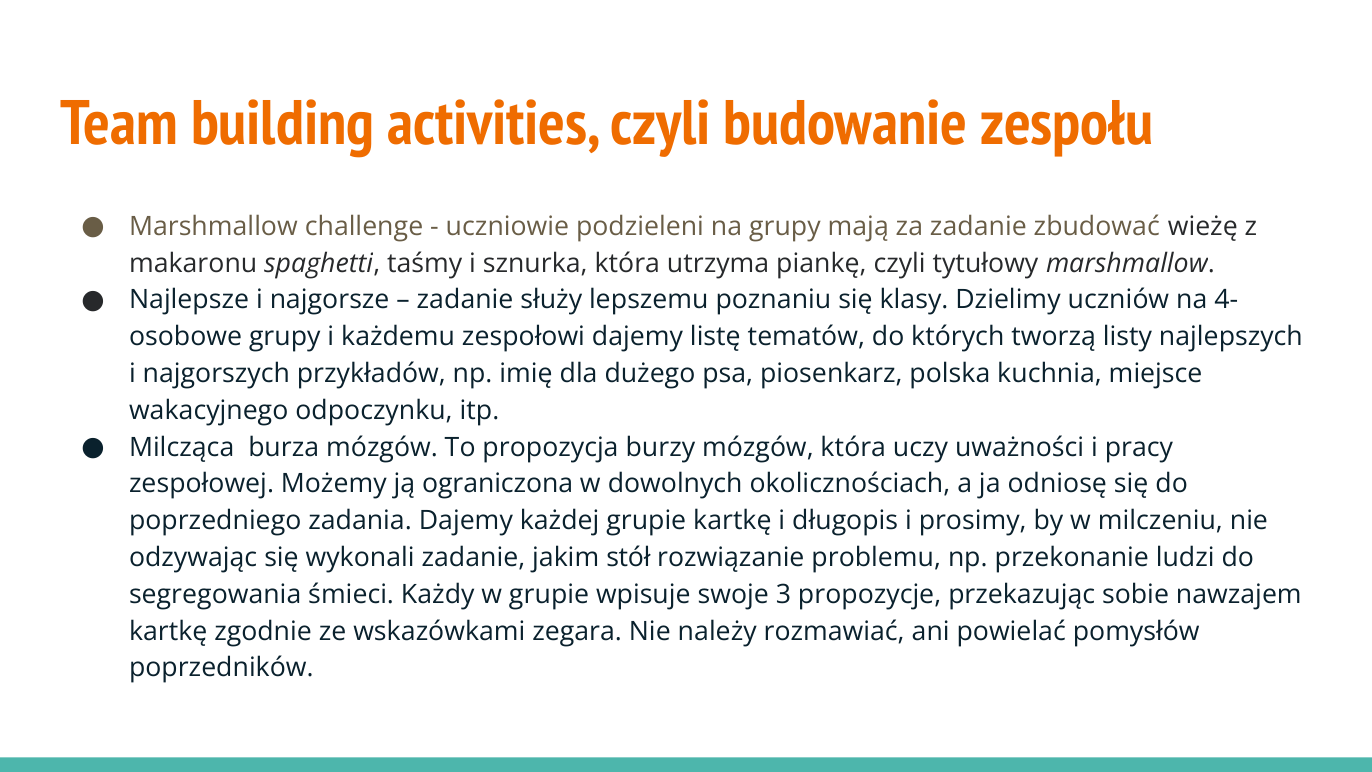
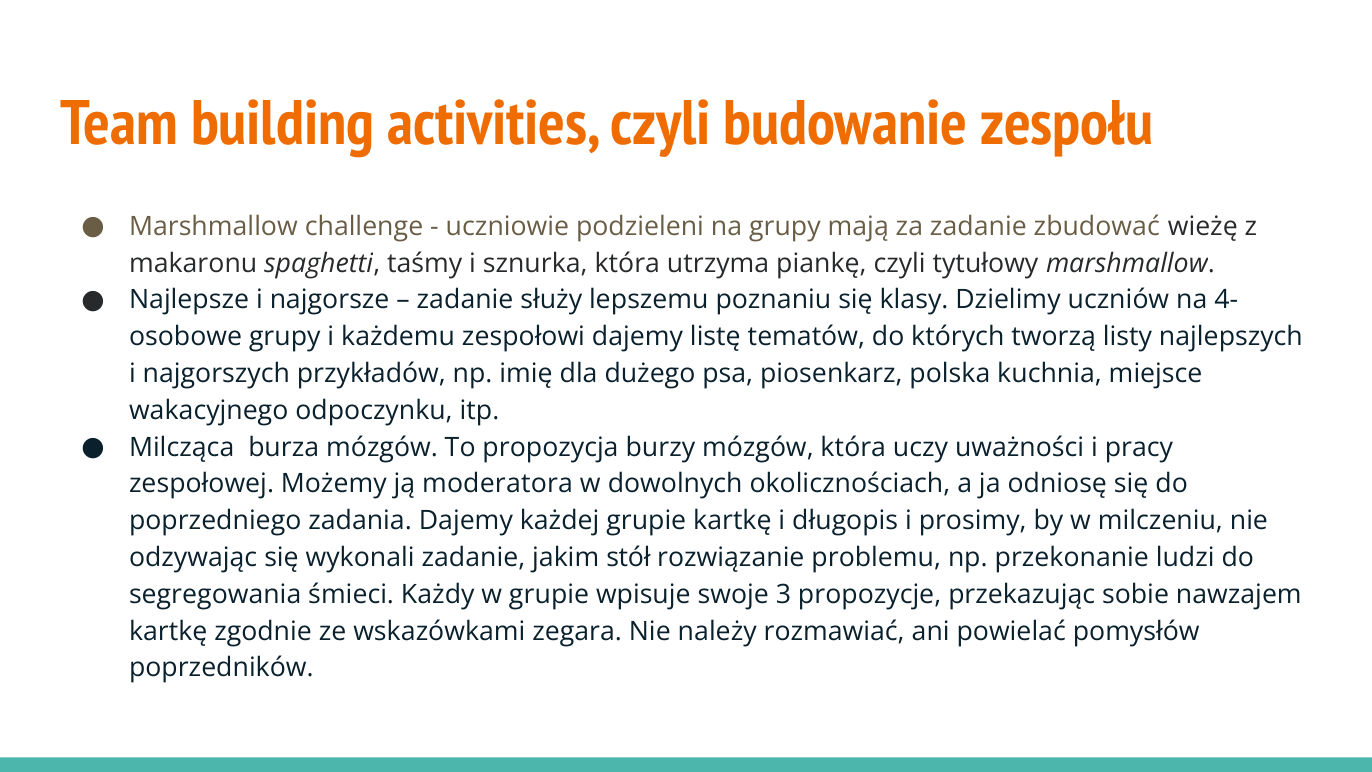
ograniczona: ograniczona -> moderatora
